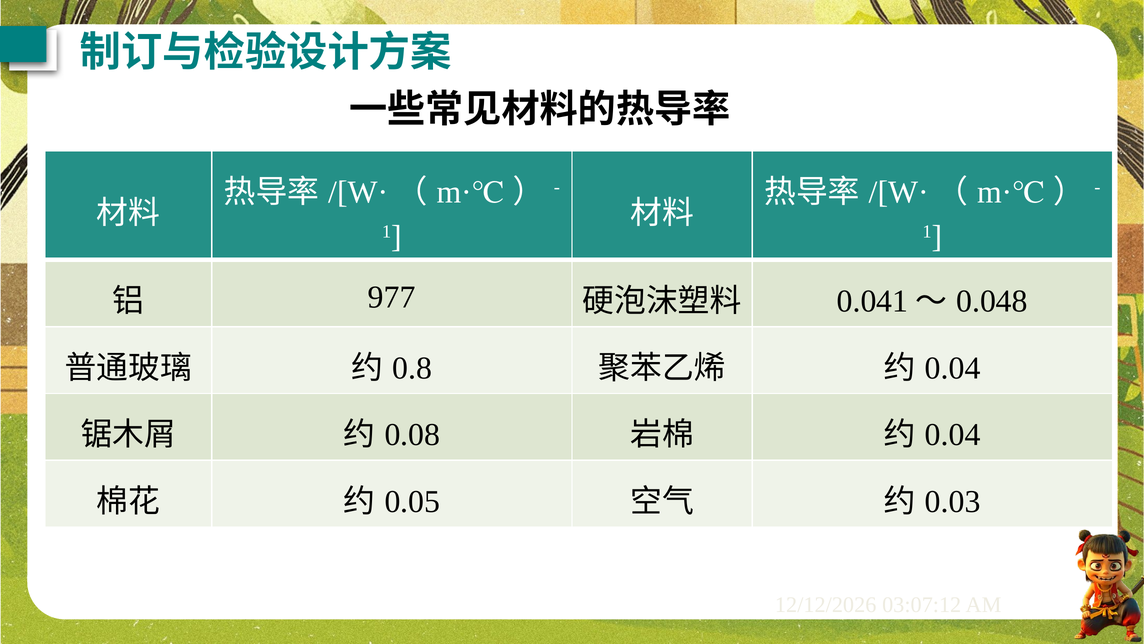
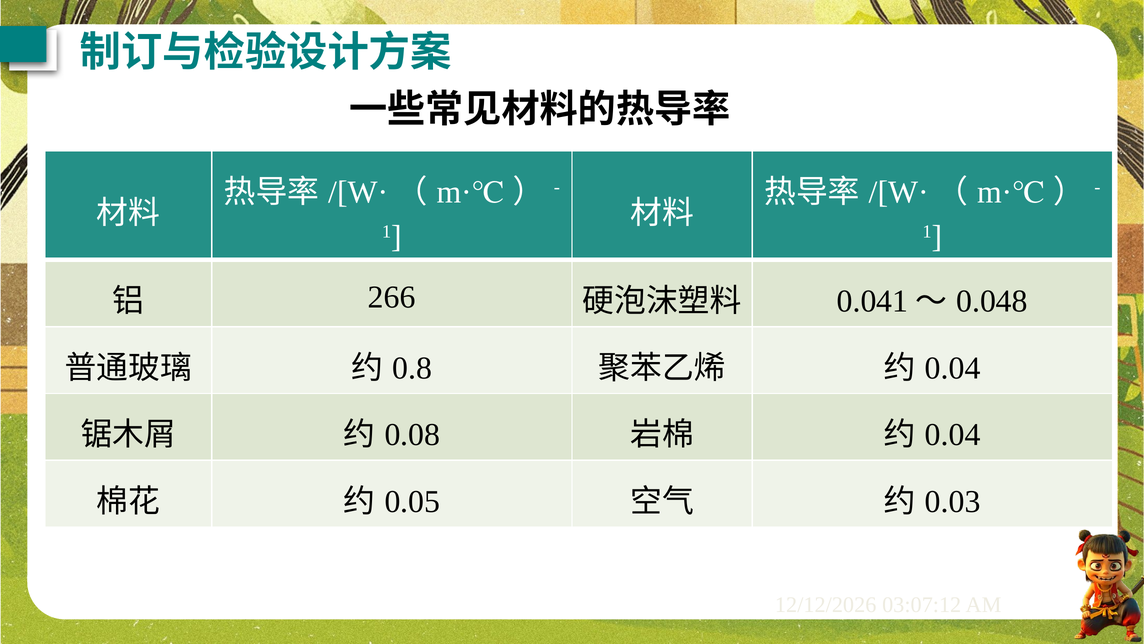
977: 977 -> 266
